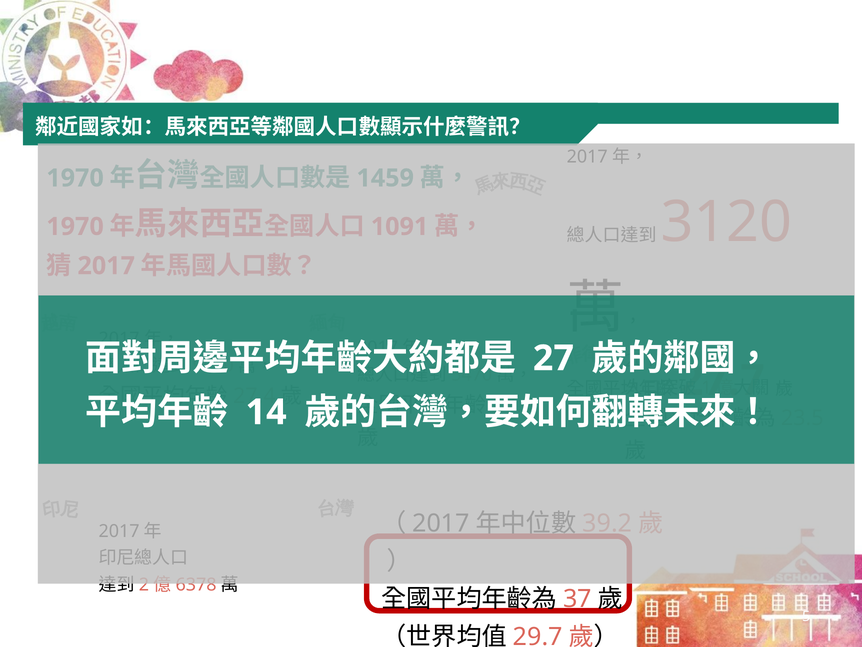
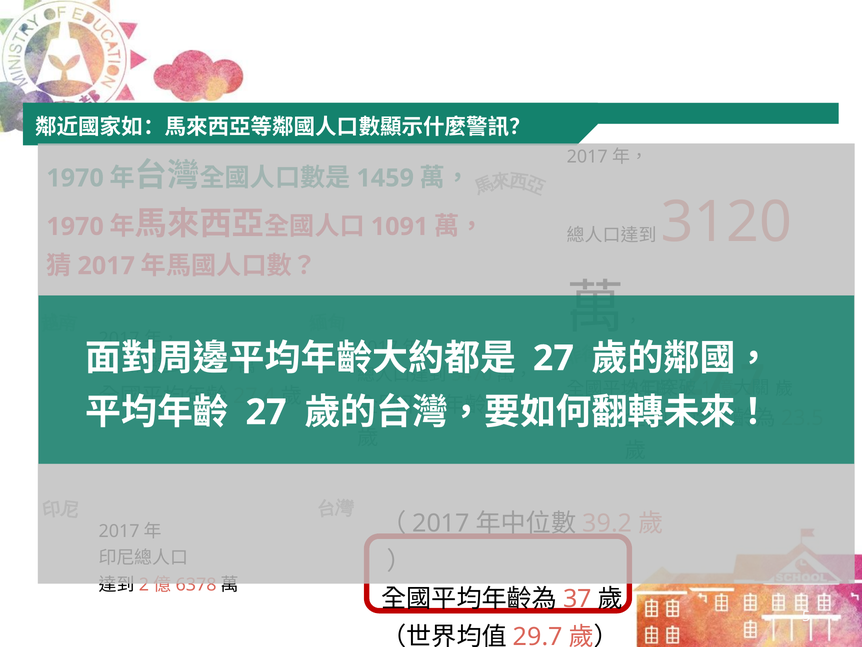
14 at (266, 412): 14 -> 27
